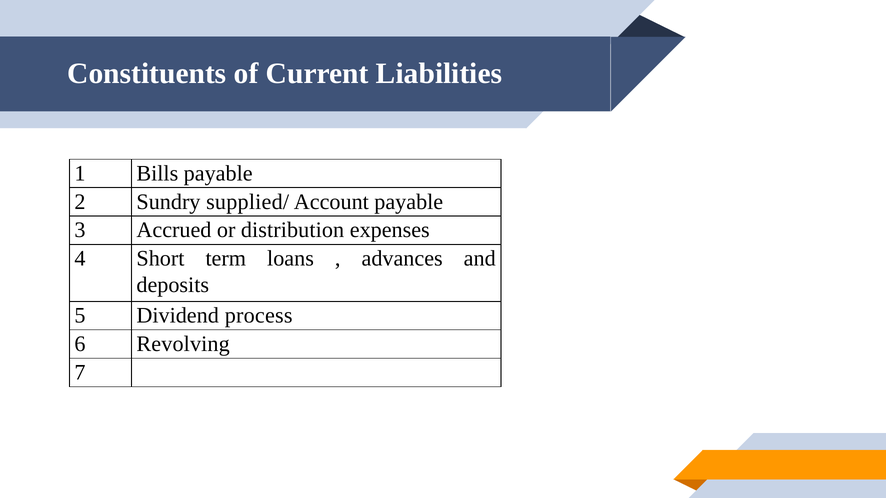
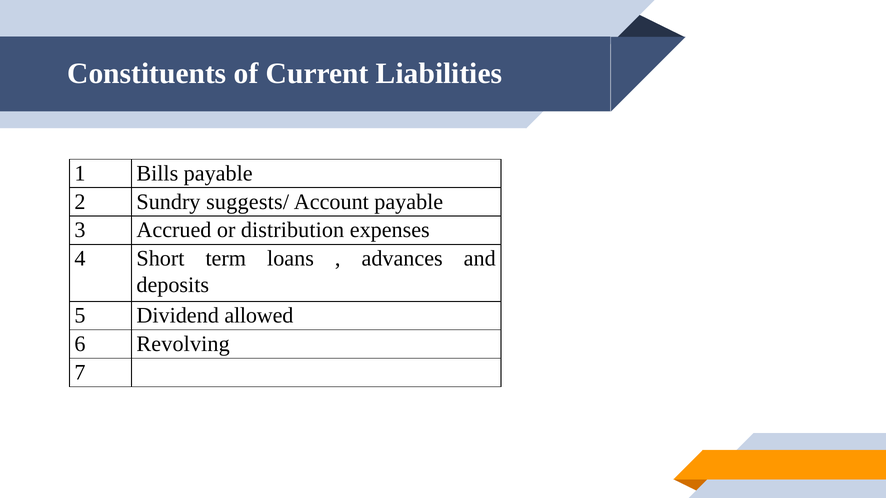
supplied/: supplied/ -> suggests/
process: process -> allowed
